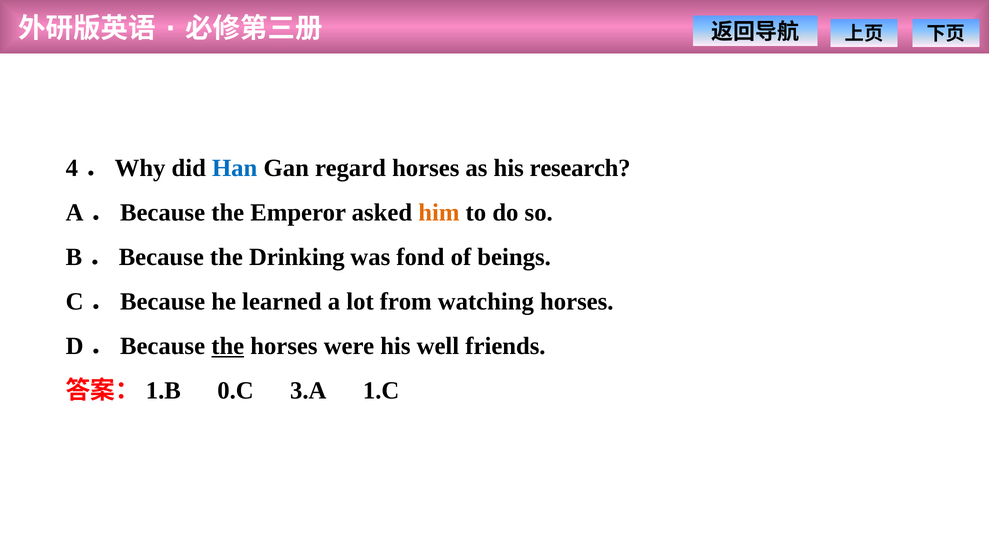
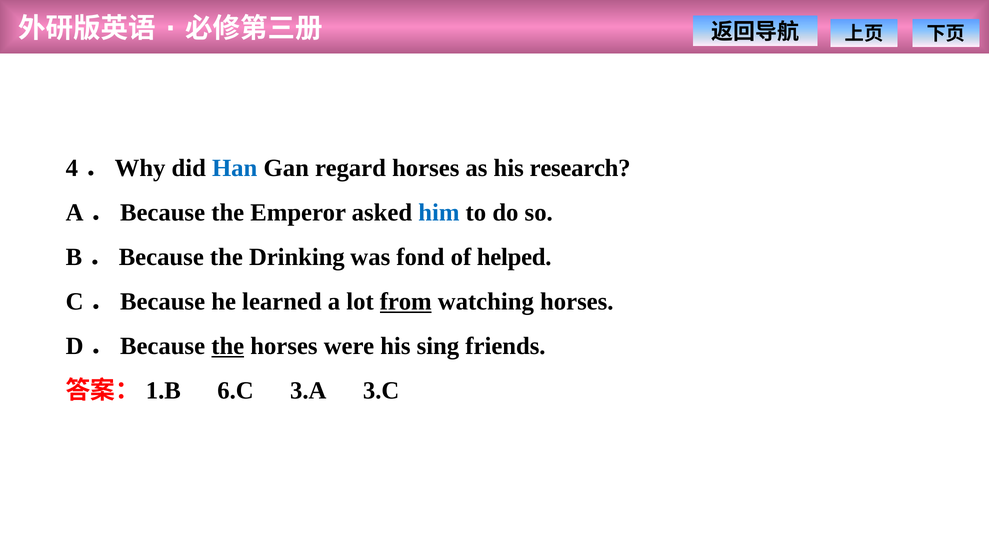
him colour: orange -> blue
beings: beings -> helped
from underline: none -> present
well: well -> sing
0.C: 0.C -> 6.C
1.C: 1.C -> 3.C
